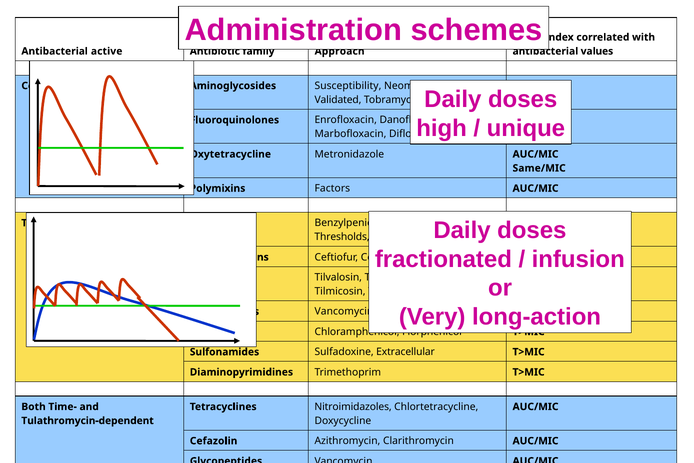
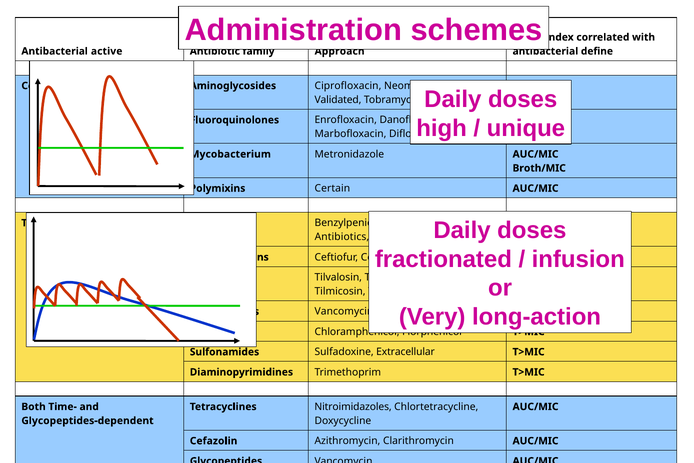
values: values -> define
Susceptibility: Susceptibility -> Ciprofloxacin
Oxytetracycline: Oxytetracycline -> Mycobacterium
Same/MIC: Same/MIC -> Broth/MIC
Factors: Factors -> Certain
Thresholds: Thresholds -> Antibiotics
Tulathromycin-dependent: Tulathromycin-dependent -> Glycopeptides-dependent
